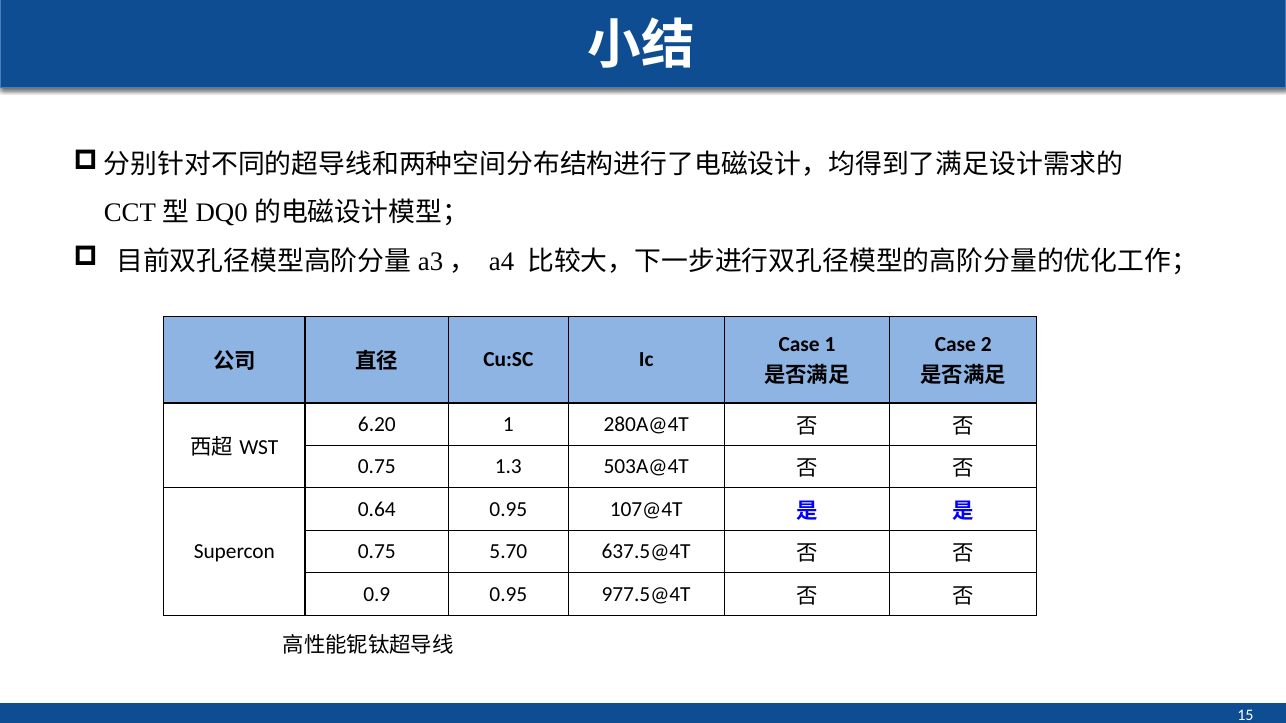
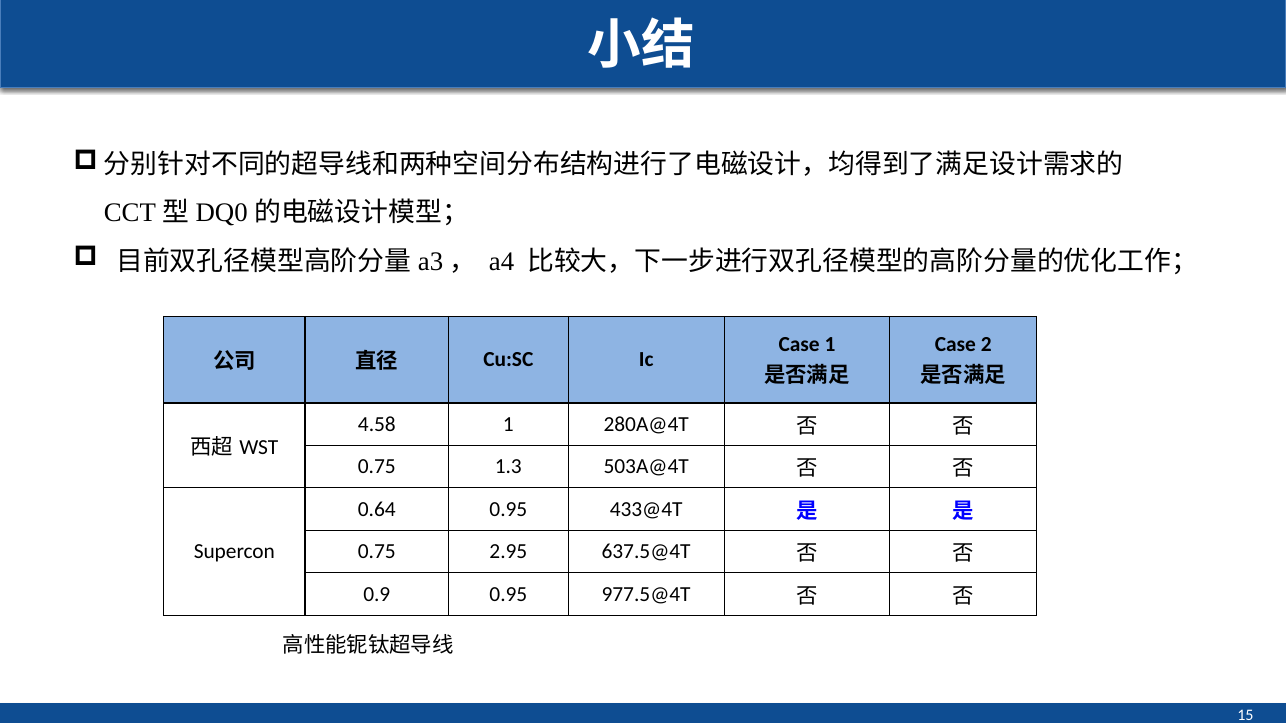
6.20: 6.20 -> 4.58
107@4T: 107@4T -> 433@4T
5.70: 5.70 -> 2.95
